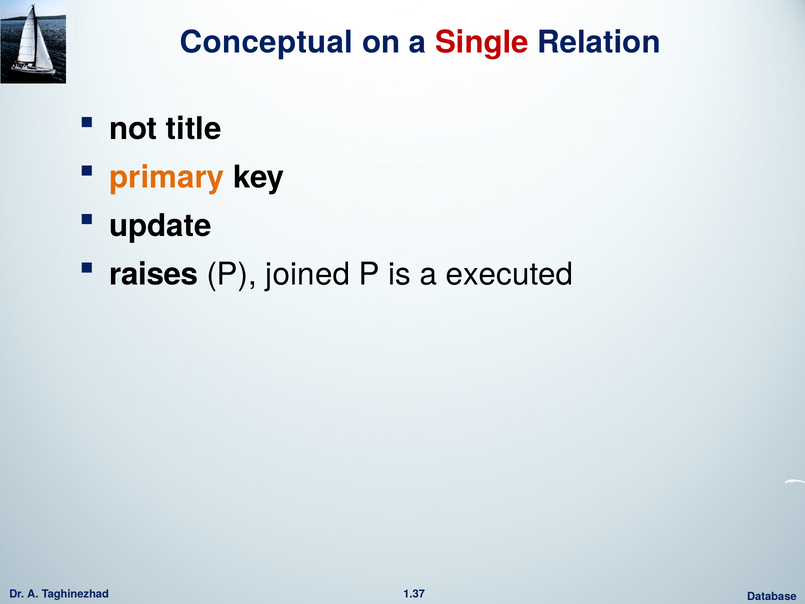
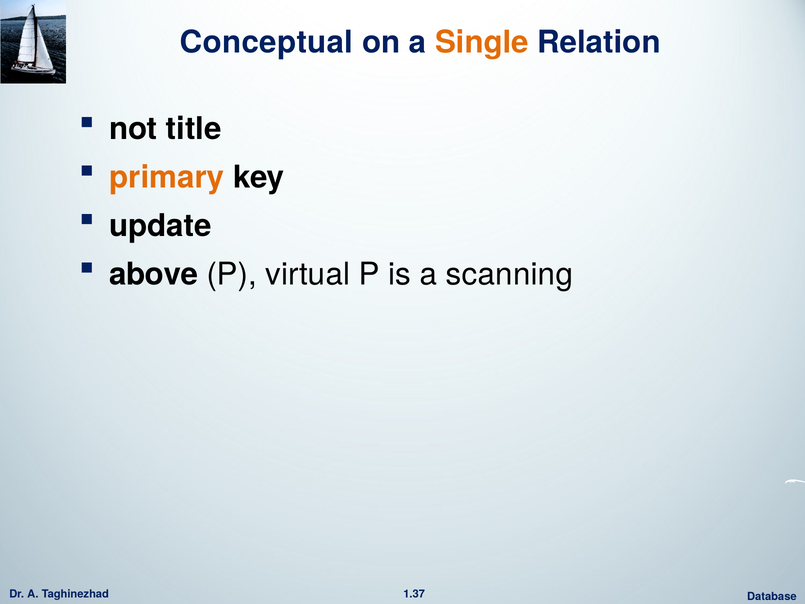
Single colour: red -> orange
raises: raises -> above
joined: joined -> virtual
executed: executed -> scanning
